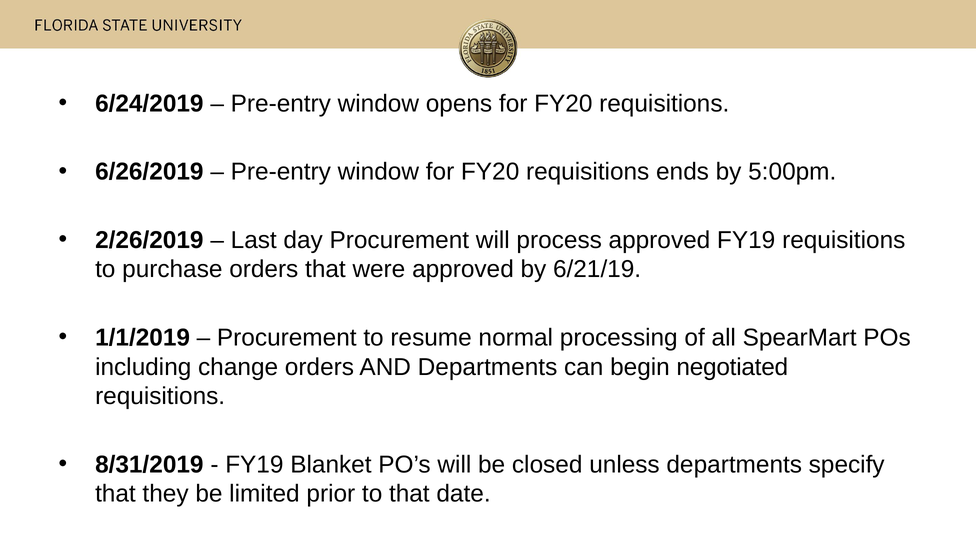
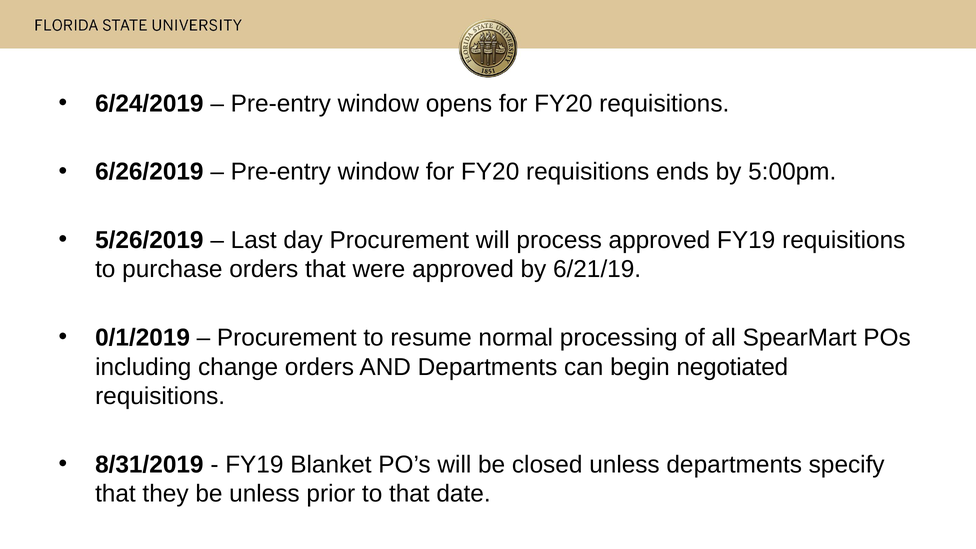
2/26/2019: 2/26/2019 -> 5/26/2019
1/1/2019: 1/1/2019 -> 0/1/2019
be limited: limited -> unless
